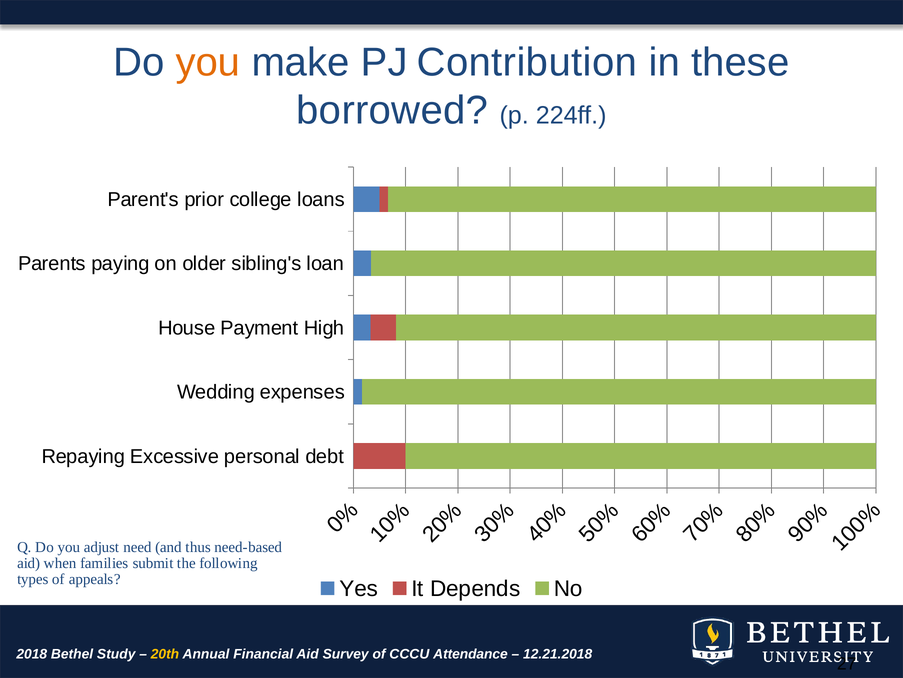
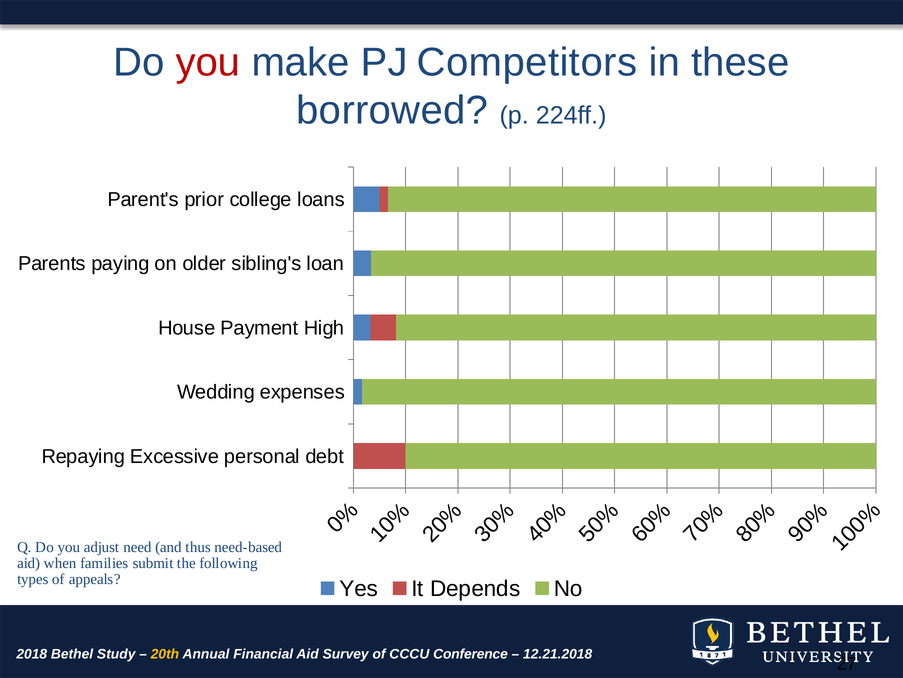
you at (208, 62) colour: orange -> red
Contribution: Contribution -> Competitors
Attendance: Attendance -> Conference
